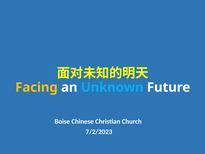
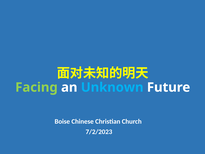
Facing colour: yellow -> light green
